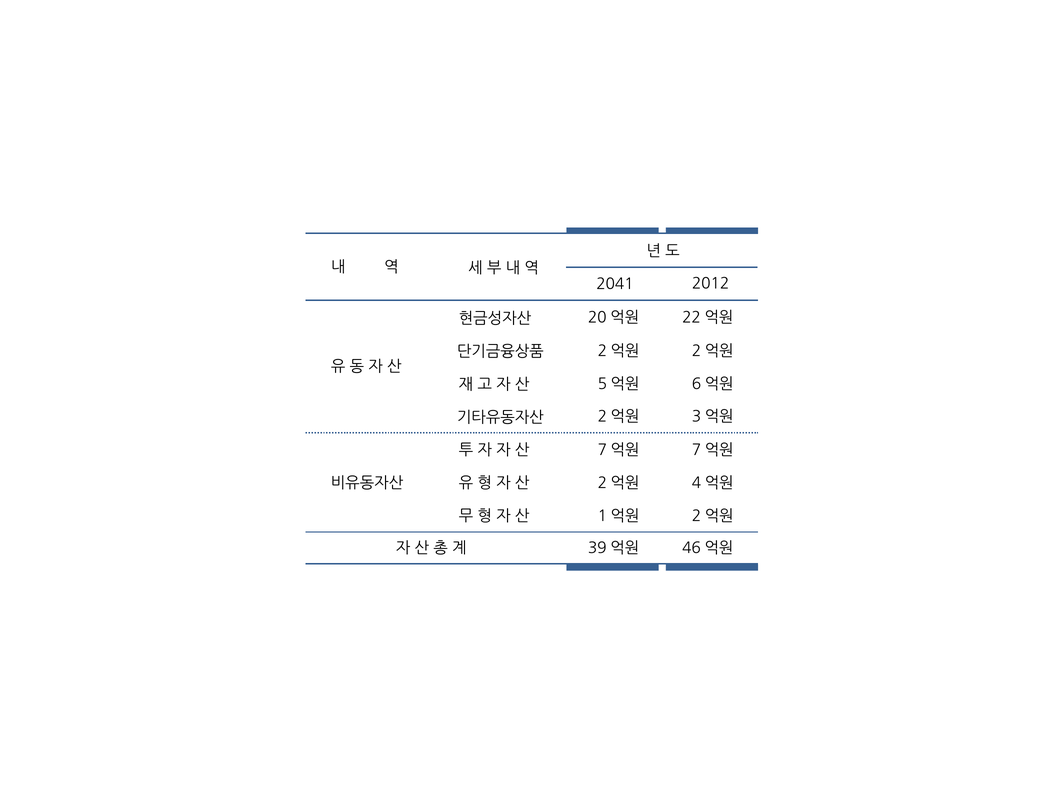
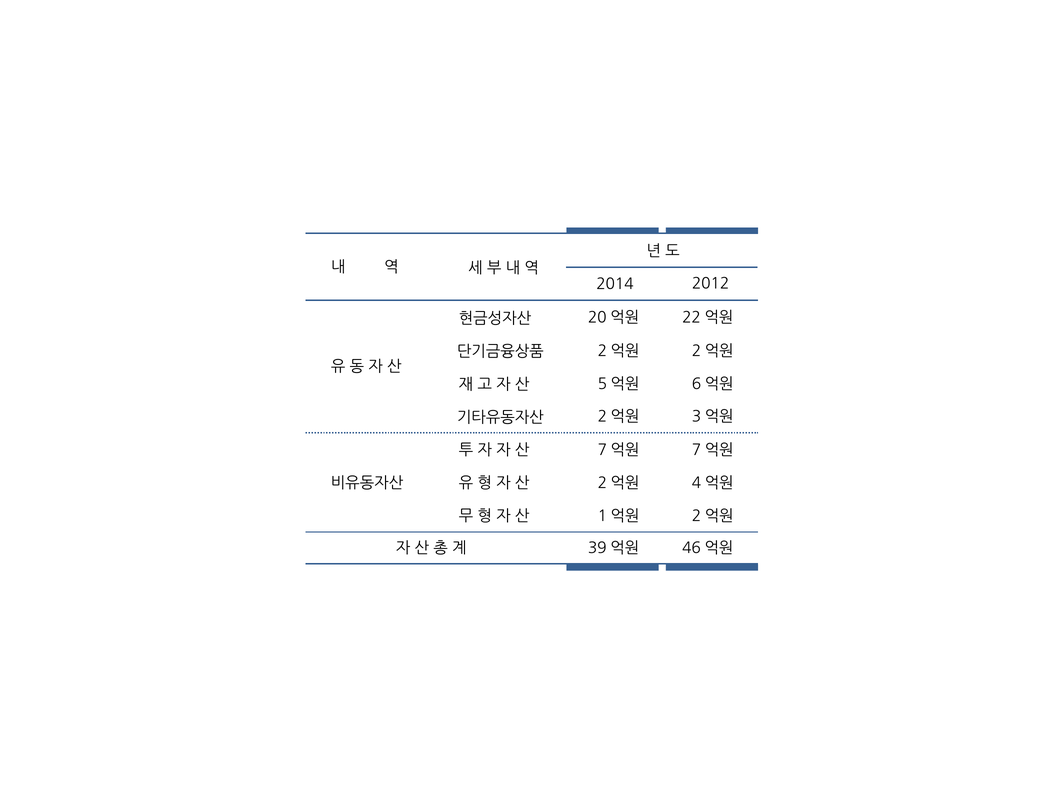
2041: 2041 -> 2014
